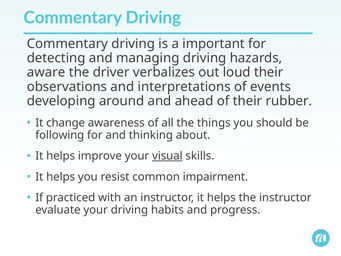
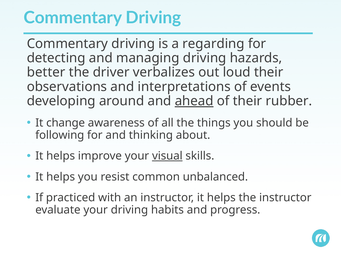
important: important -> regarding
aware: aware -> better
ahead underline: none -> present
impairment: impairment -> unbalanced
